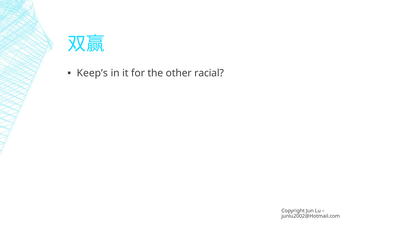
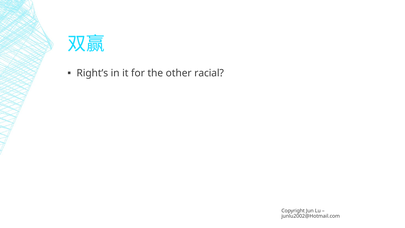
Keep’s: Keep’s -> Right’s
